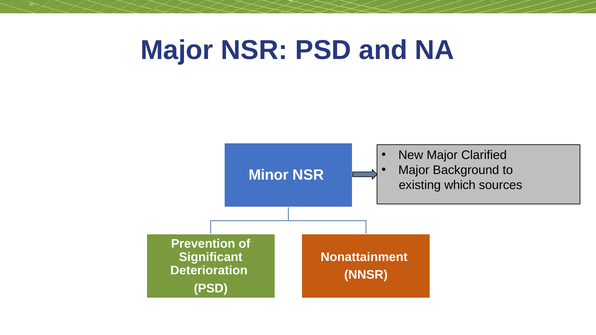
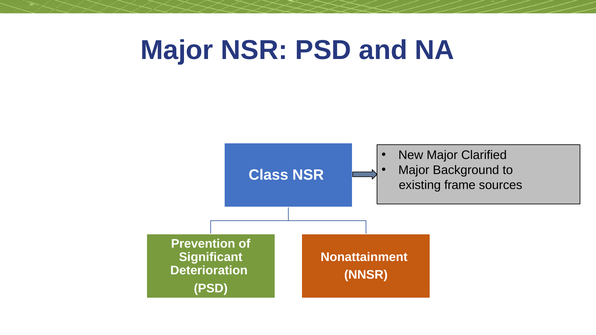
Minor: Minor -> Class
which: which -> frame
